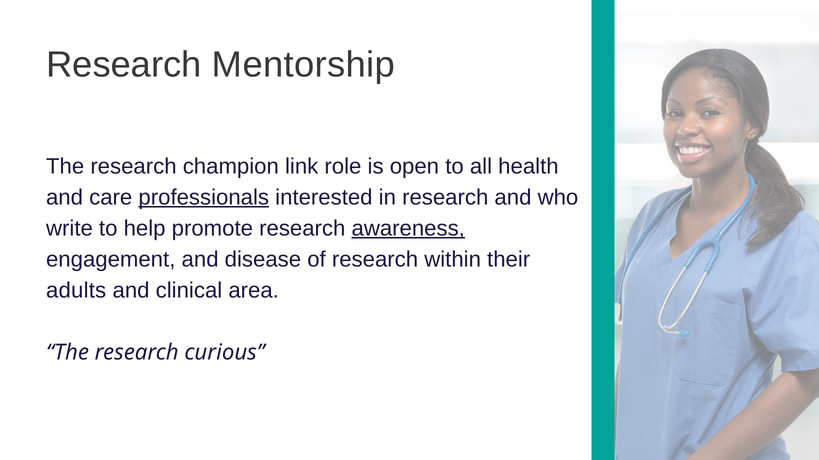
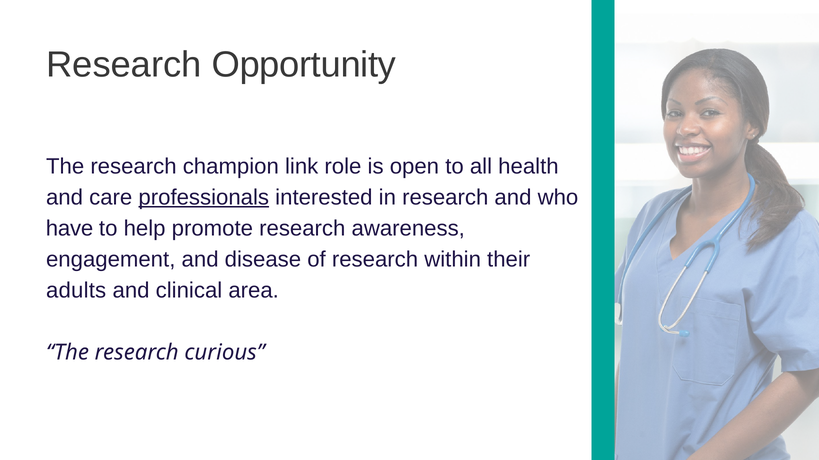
Mentorship: Mentorship -> Opportunity
write: write -> have
awareness underline: present -> none
